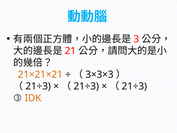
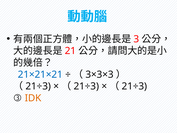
21×21×21 colour: orange -> blue
